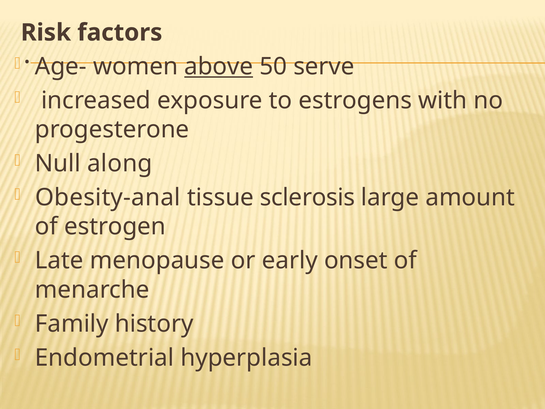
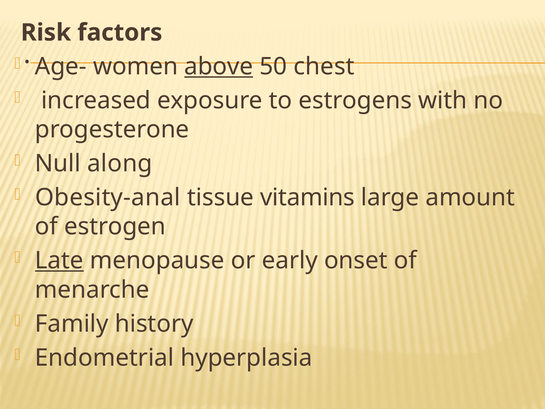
serve: serve -> chest
sclerosis: sclerosis -> vitamins
Late underline: none -> present
